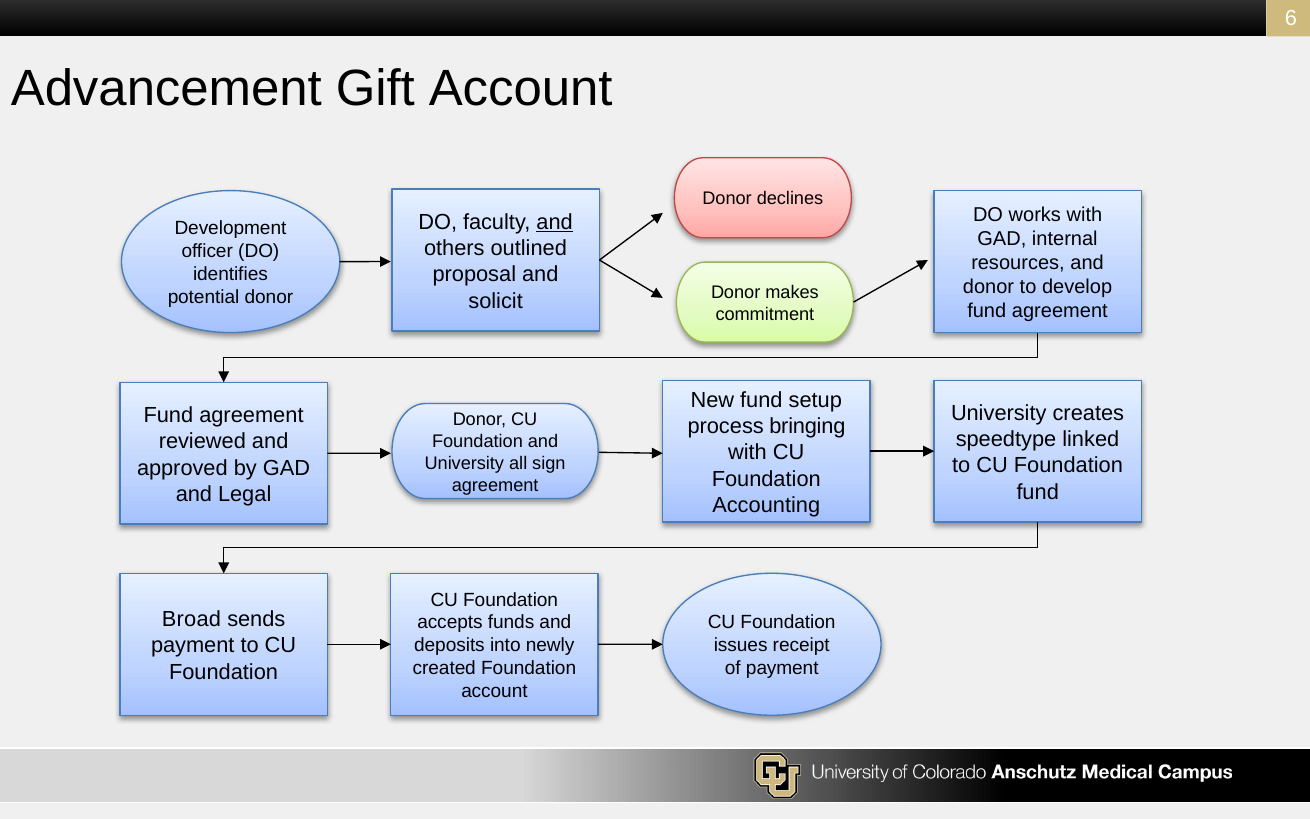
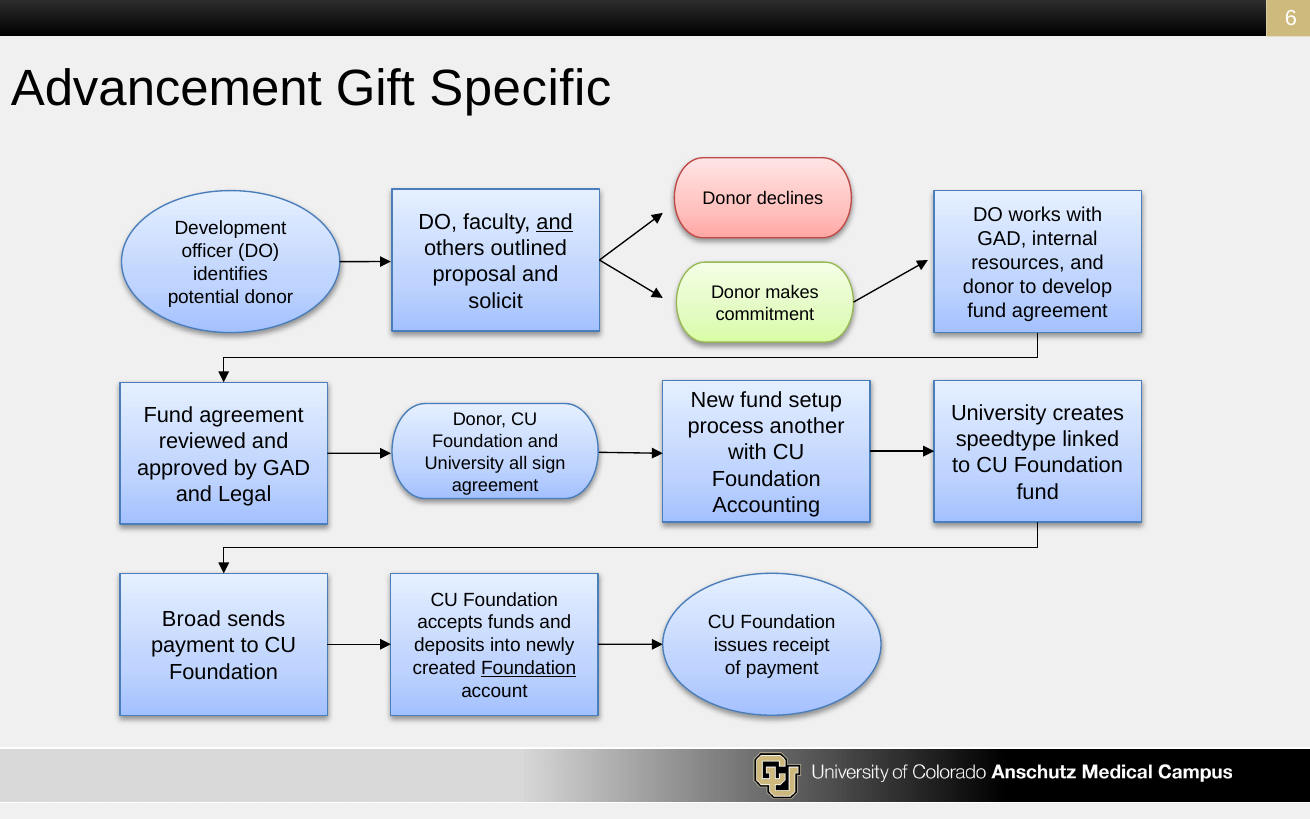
Gift Account: Account -> Specific
bringing: bringing -> another
Foundation at (529, 668) underline: none -> present
